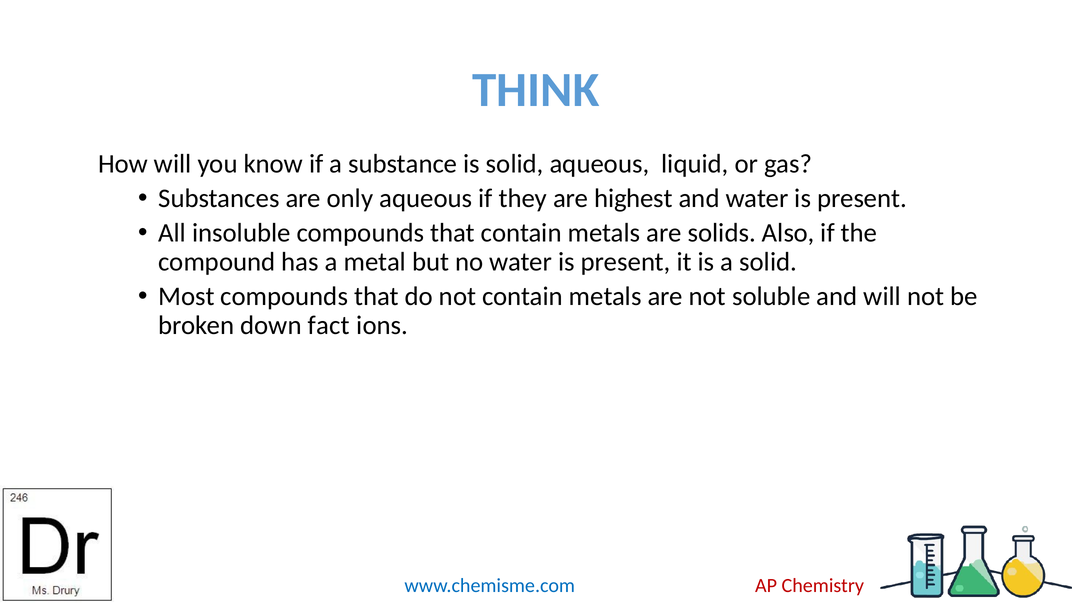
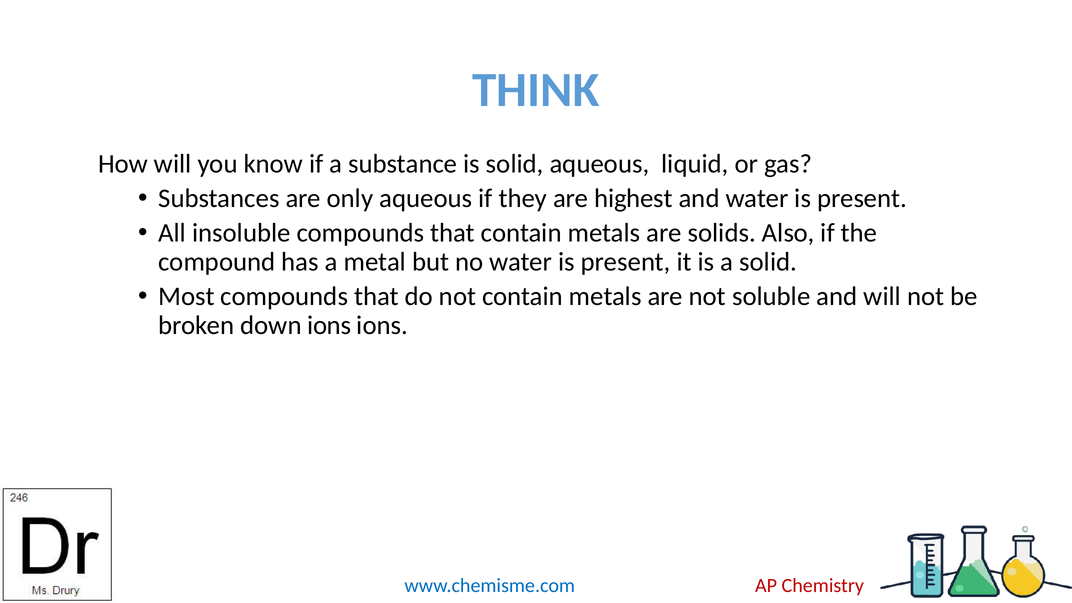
down fact: fact -> ions
